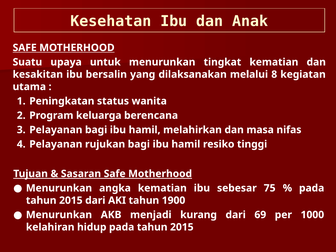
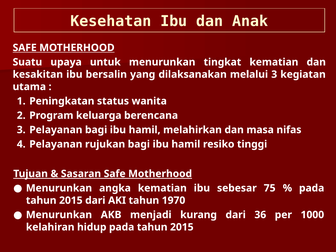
melalui 8: 8 -> 3
1900: 1900 -> 1970
69: 69 -> 36
